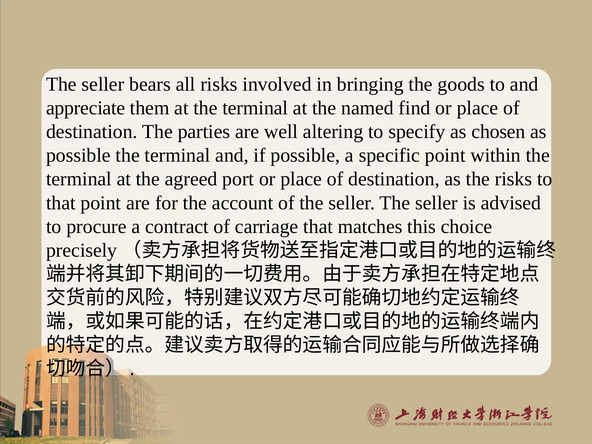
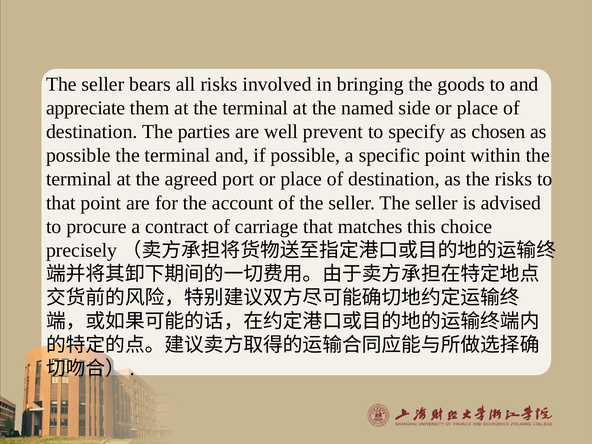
find: find -> side
altering: altering -> prevent
